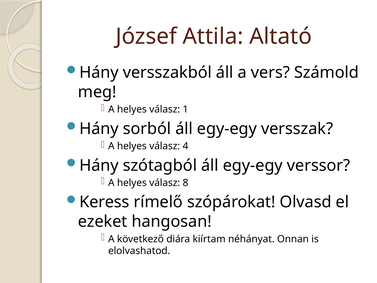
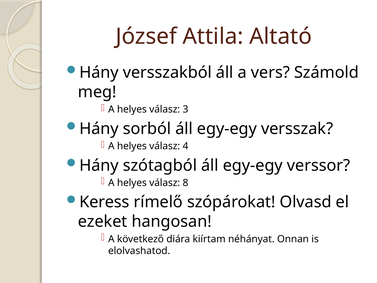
1: 1 -> 3
